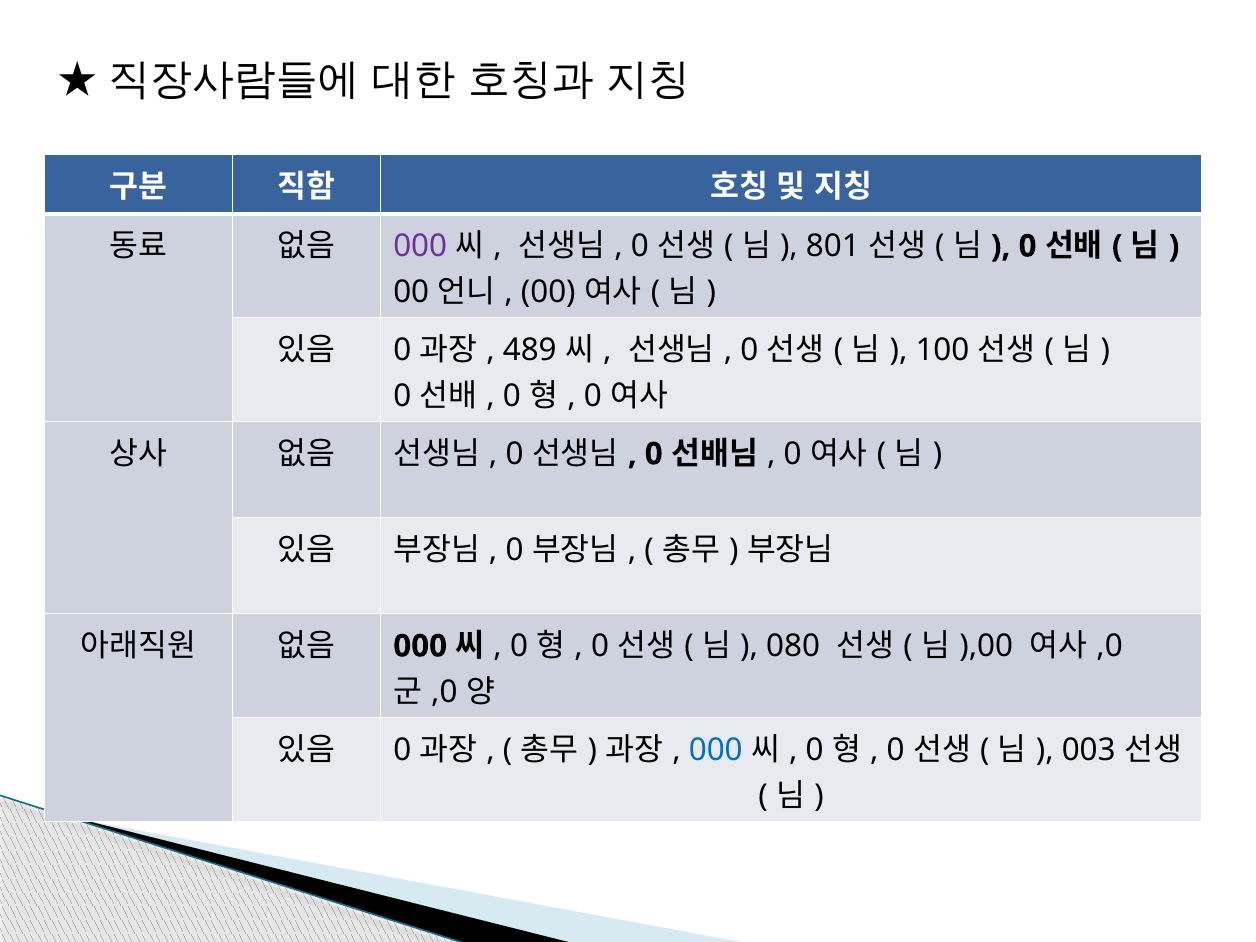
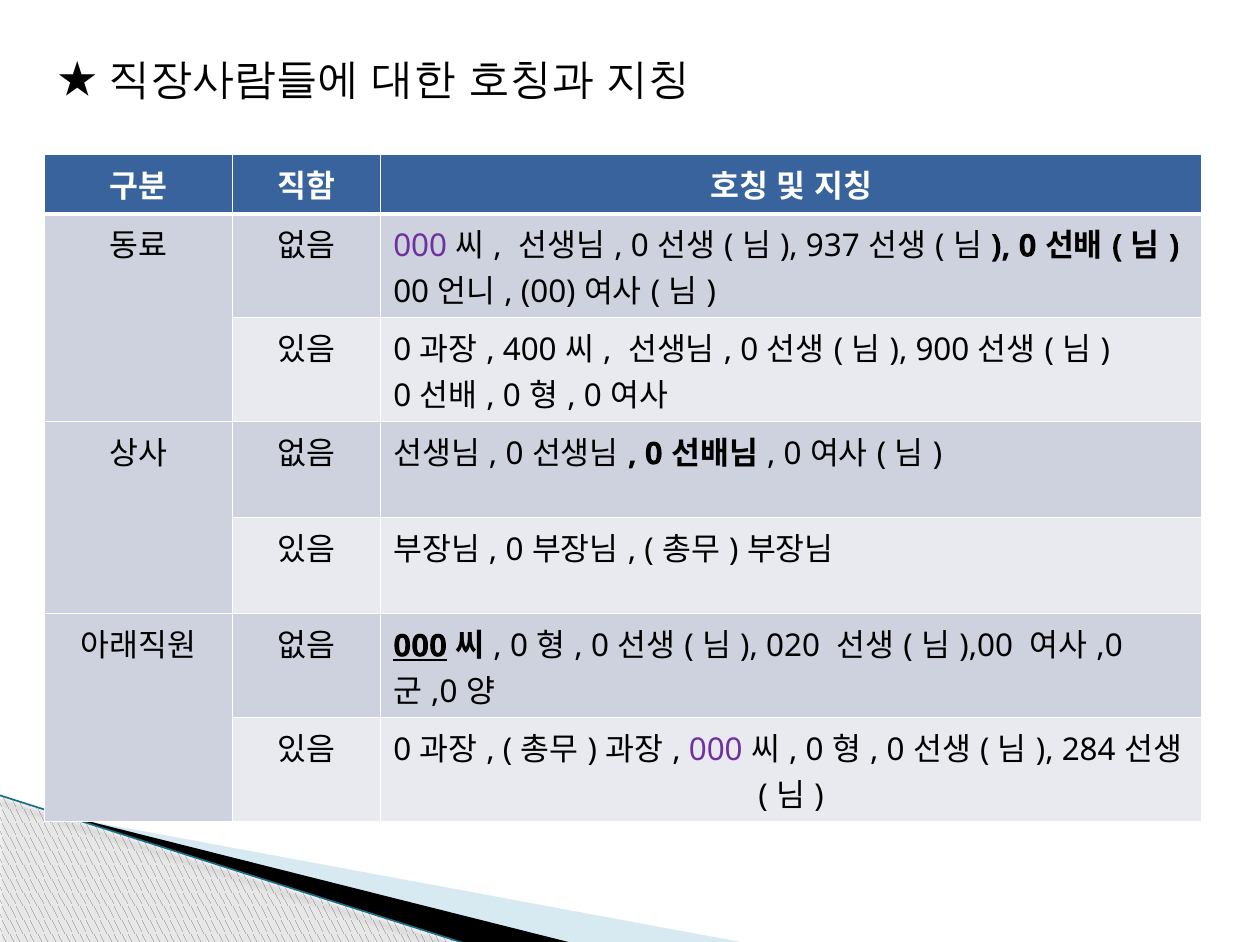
801: 801 -> 937
489: 489 -> 400
100: 100 -> 900
000 at (420, 646) underline: none -> present
080: 080 -> 020
000 at (716, 750) colour: blue -> purple
003: 003 -> 284
